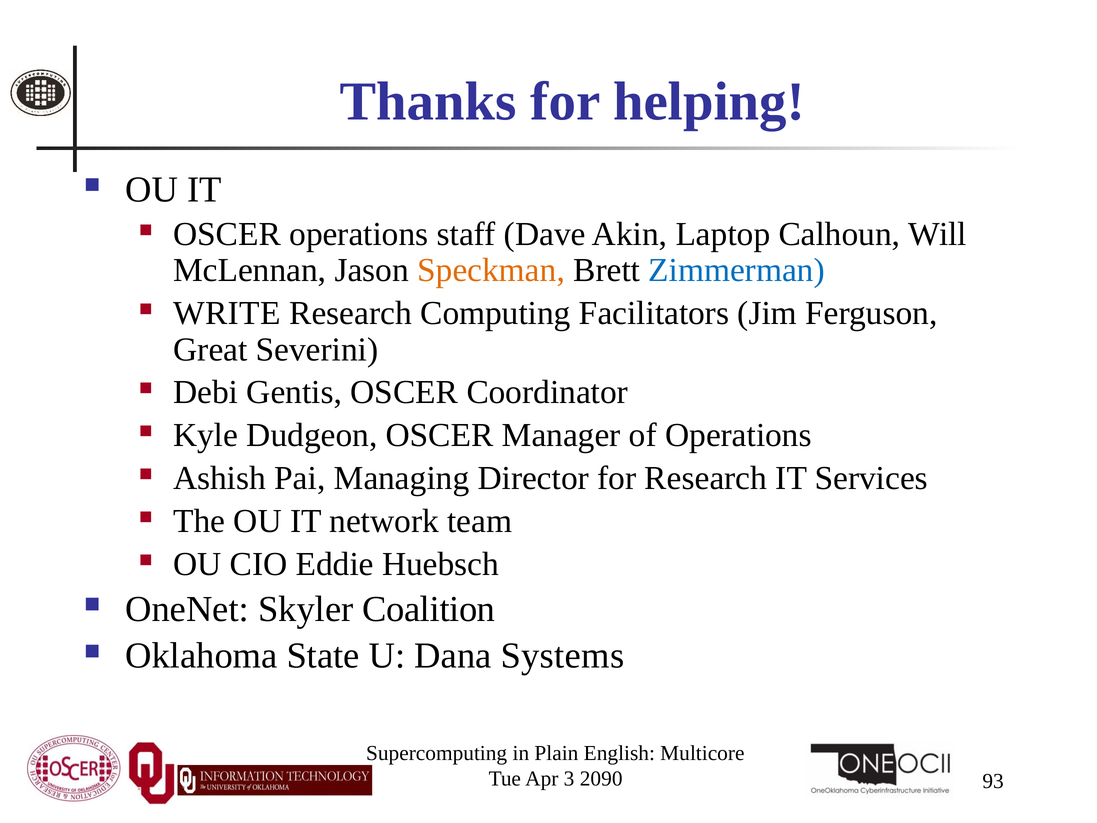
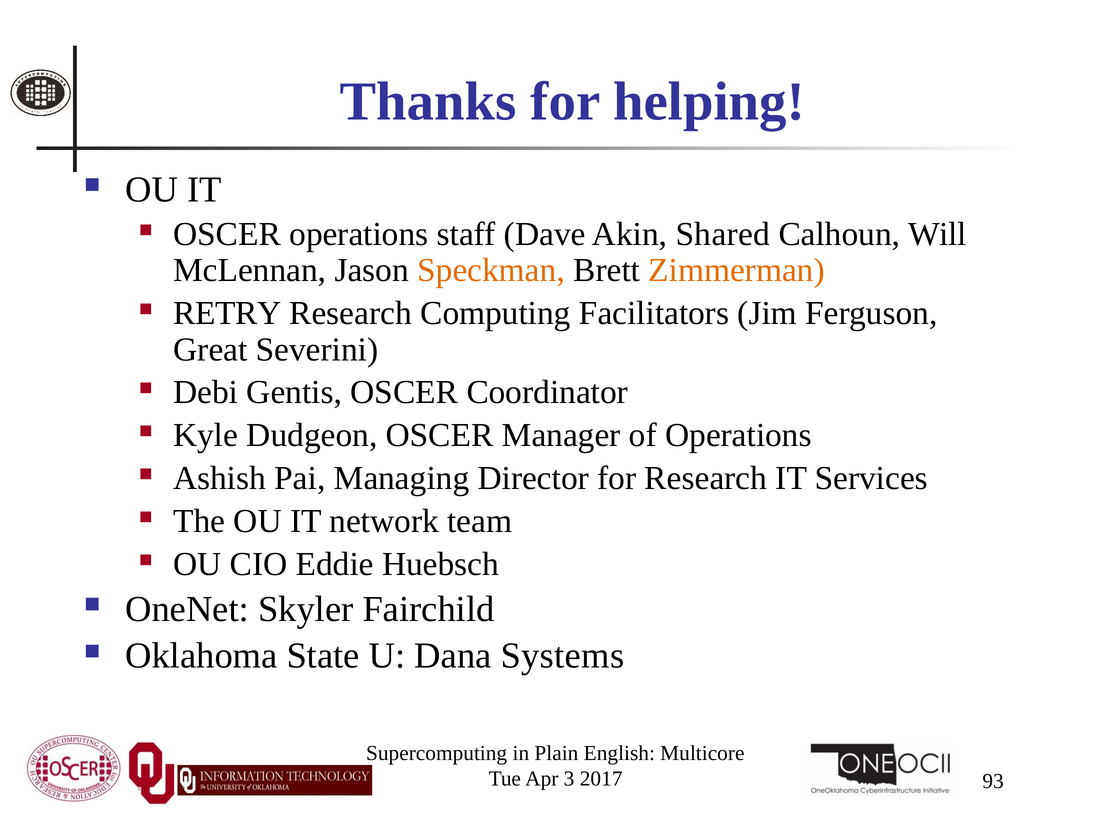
Laptop: Laptop -> Shared
Zimmerman colour: blue -> orange
WRITE: WRITE -> RETRY
Coalition: Coalition -> Fairchild
2090: 2090 -> 2017
